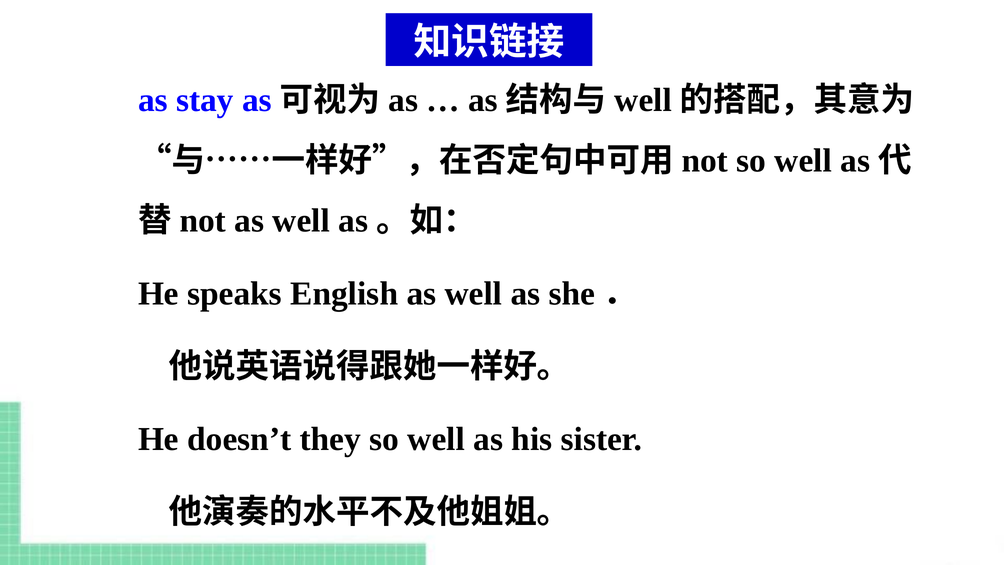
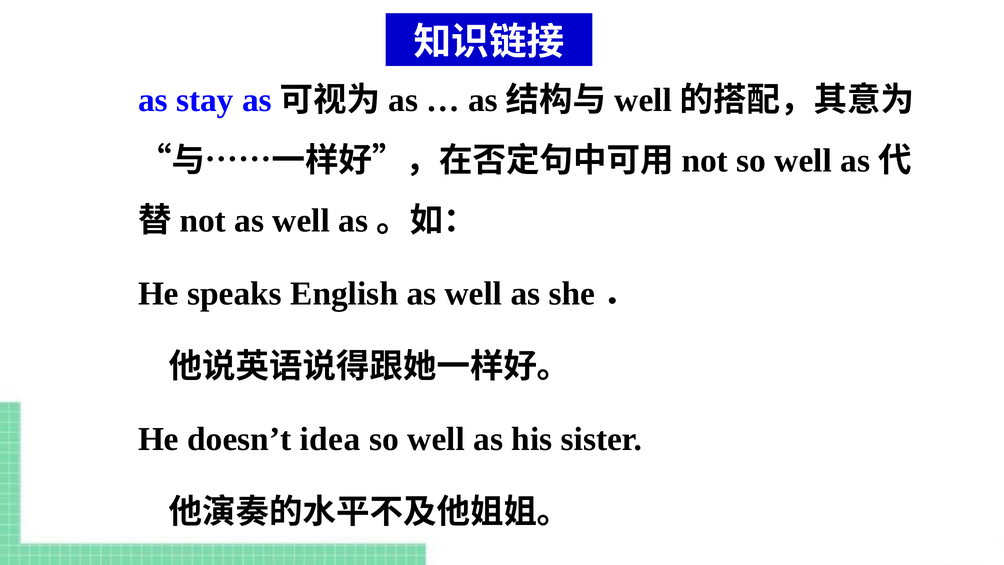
they: they -> idea
